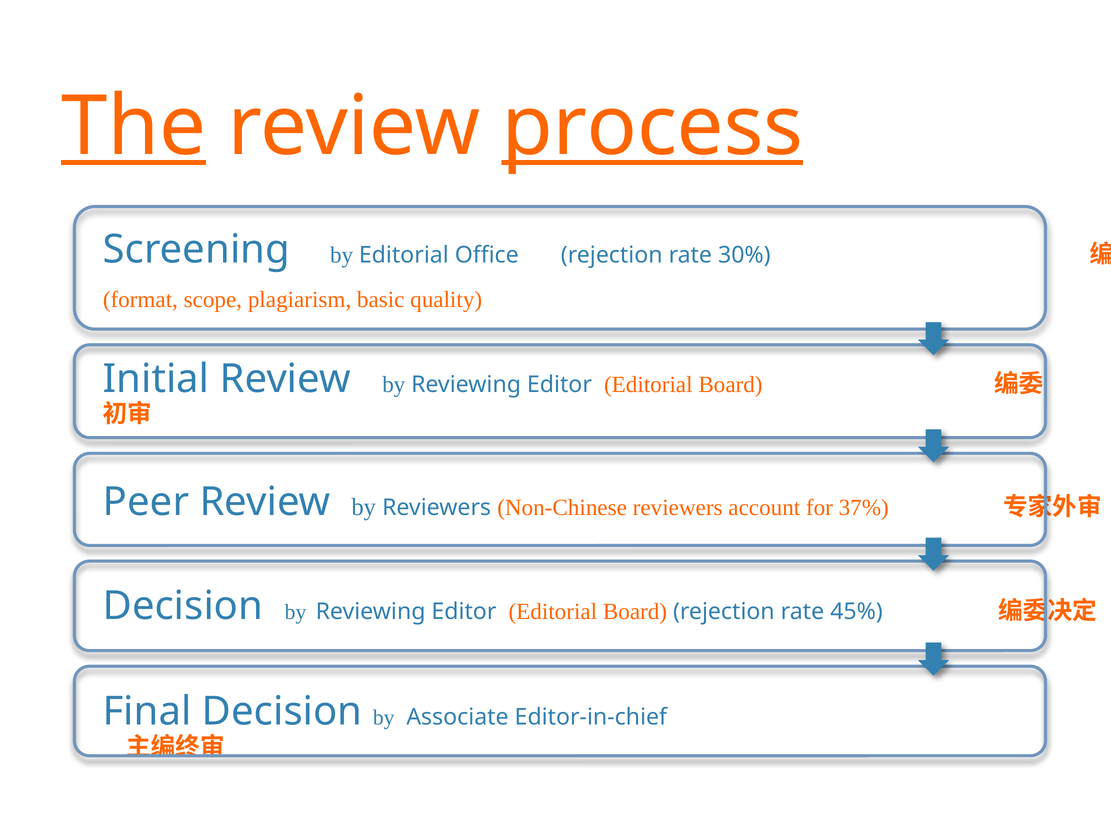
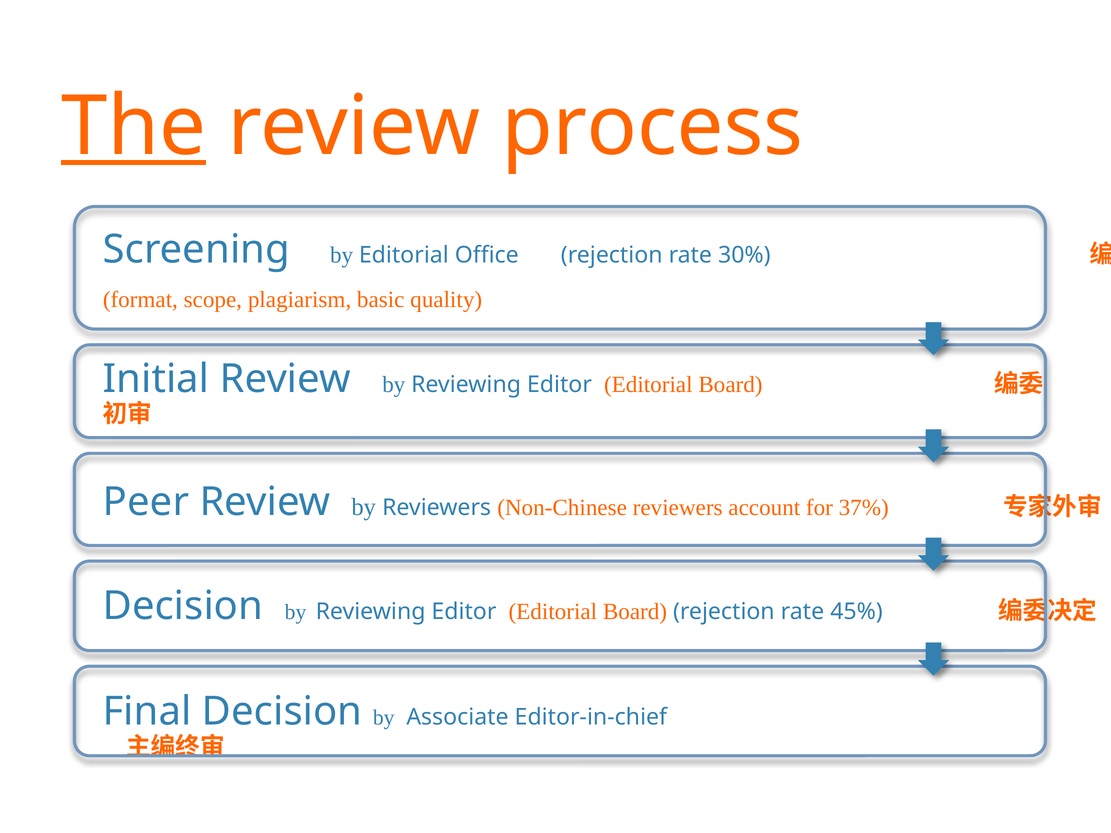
process underline: present -> none
